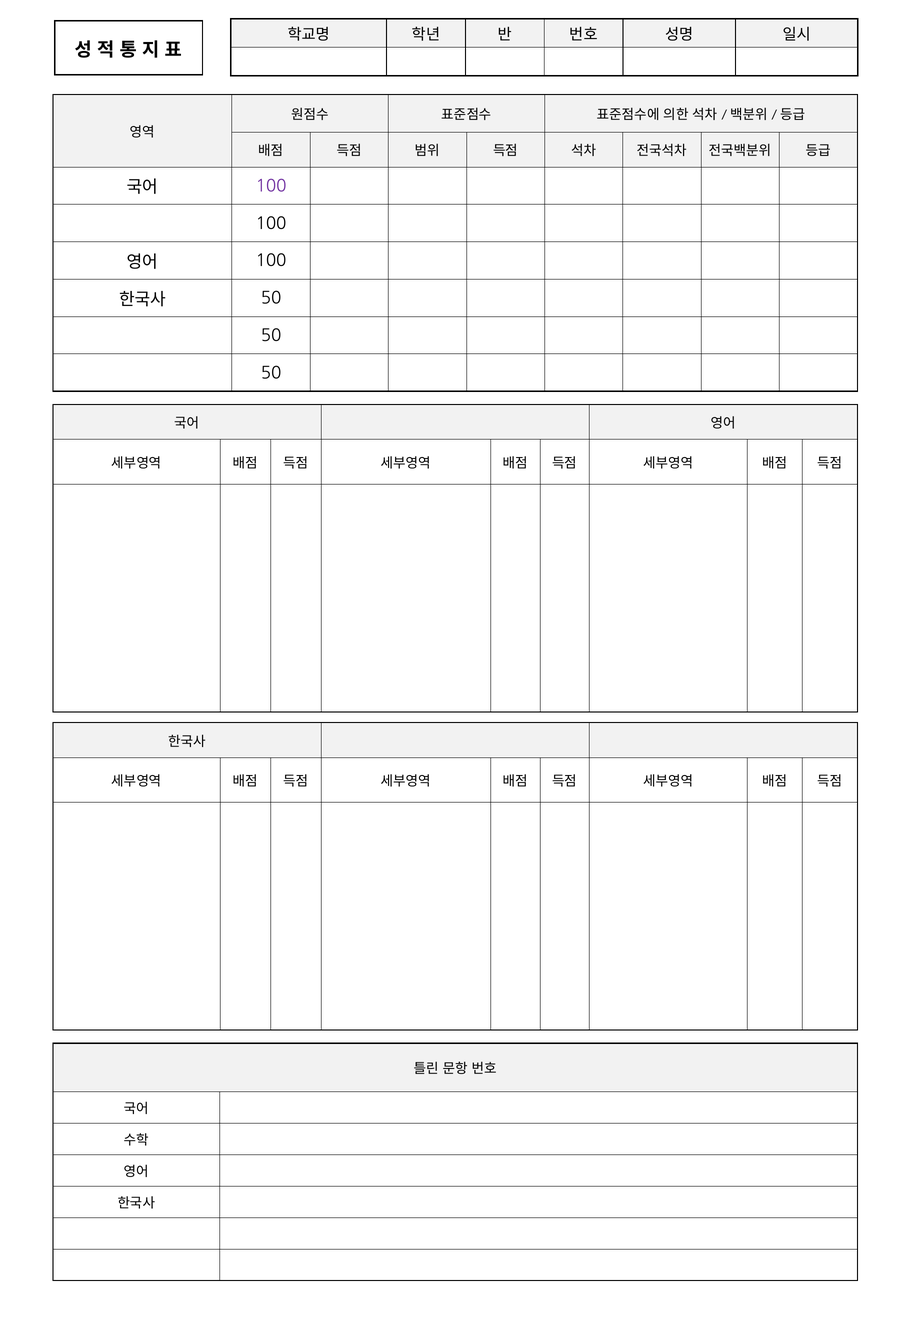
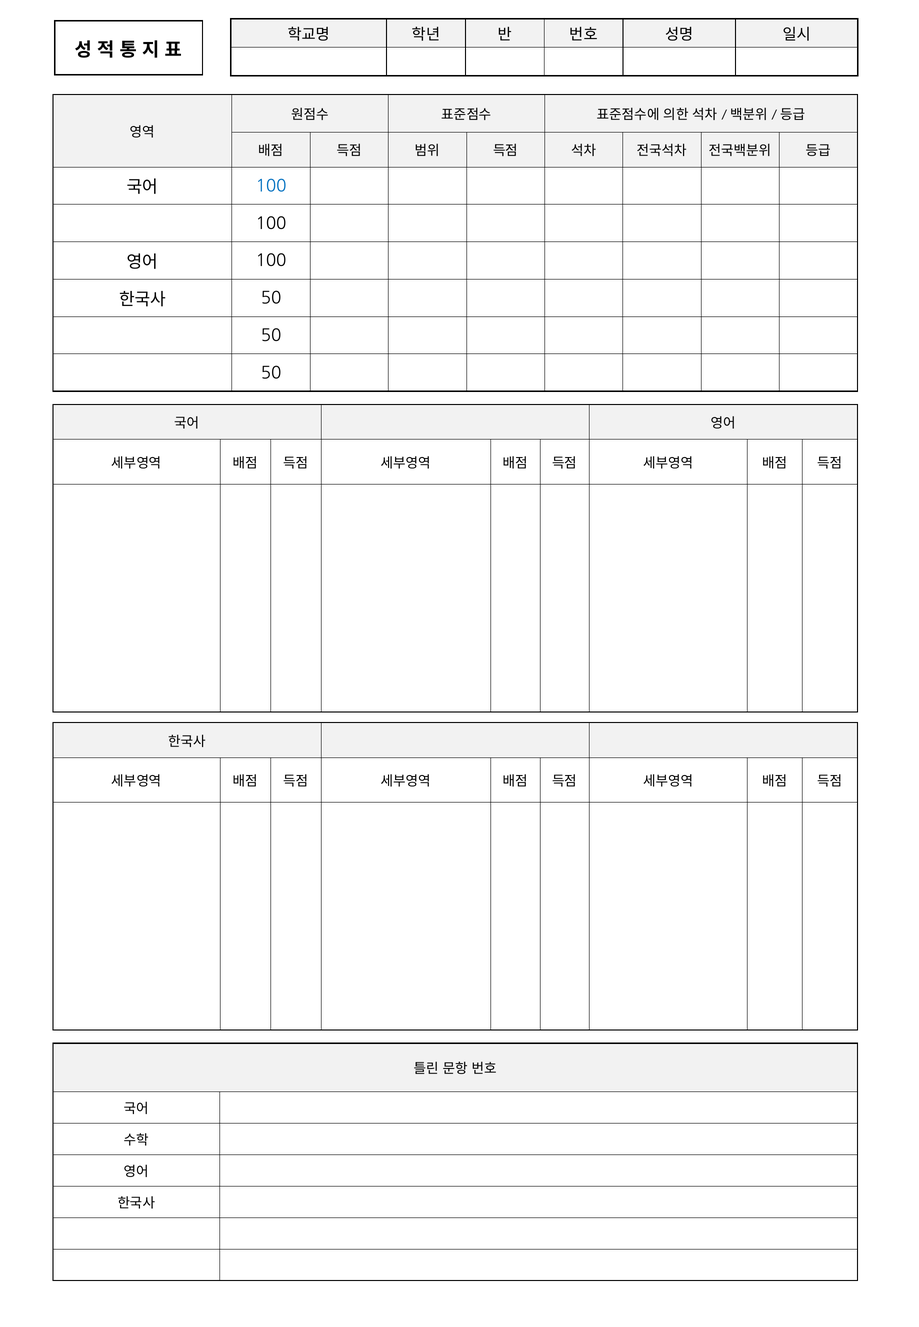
100 at (271, 186) colour: purple -> blue
